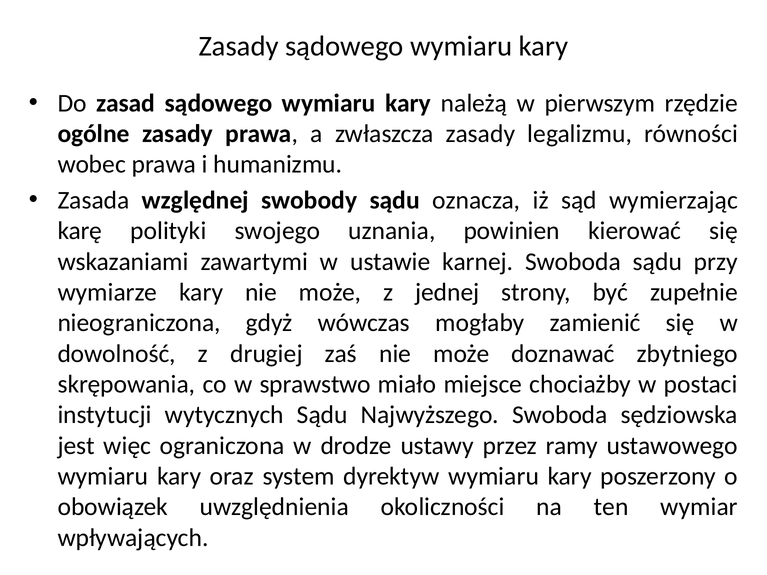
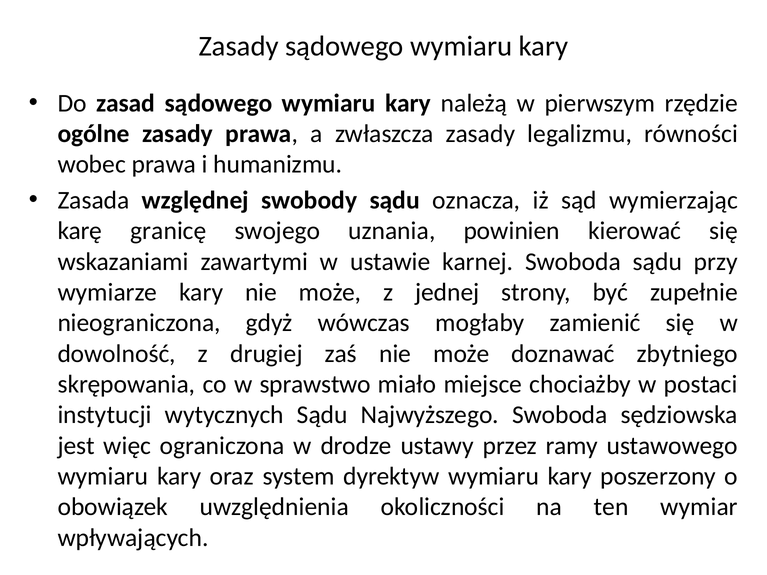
polityki: polityki -> granicę
